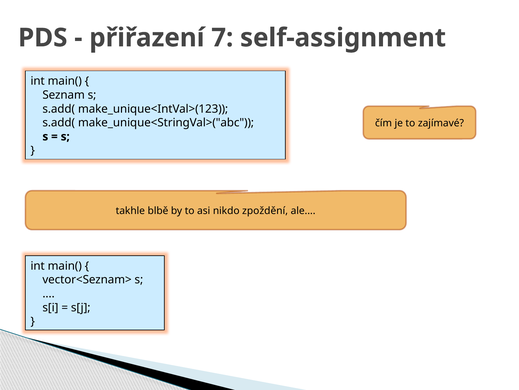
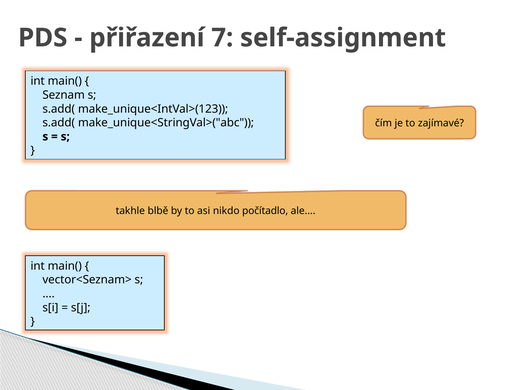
zpoždění: zpoždění -> počítadlo
